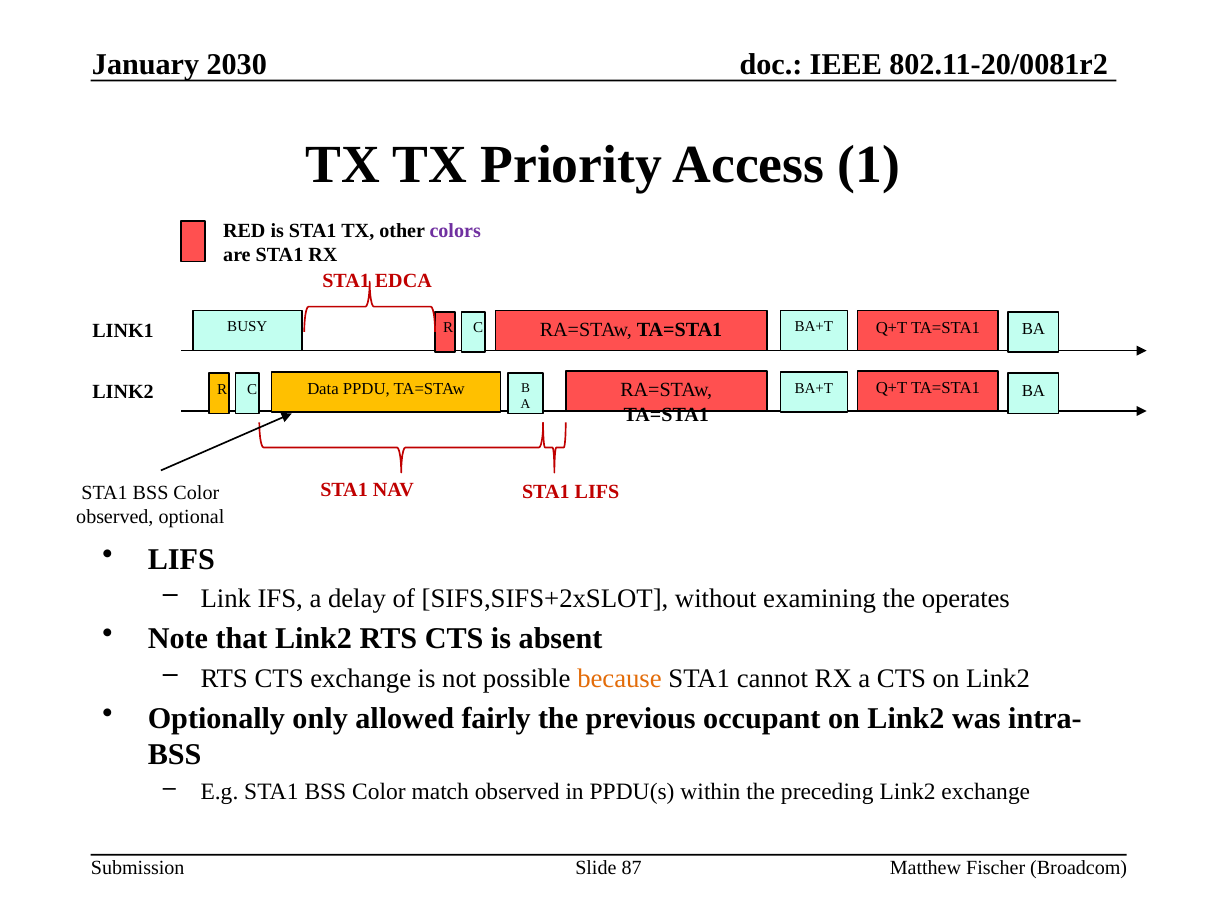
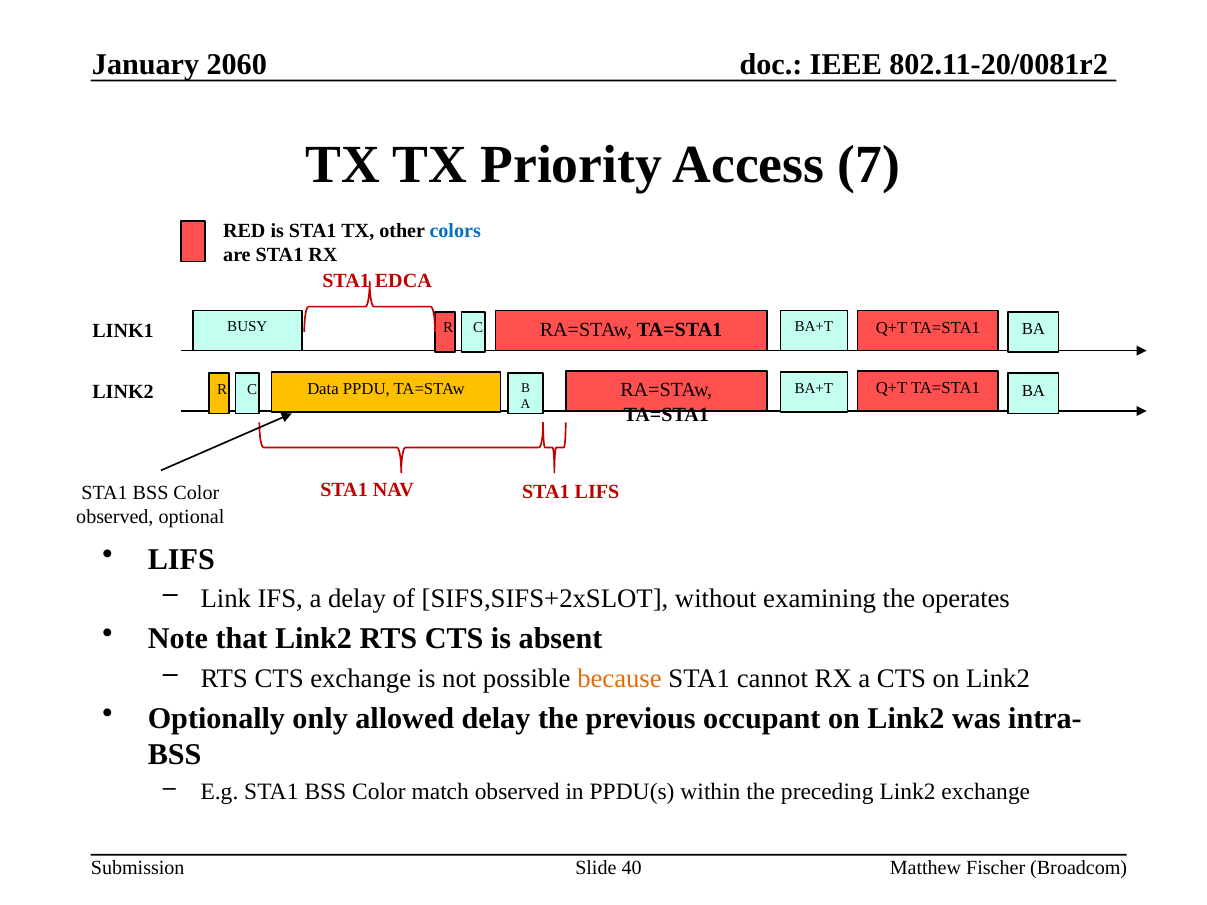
2030: 2030 -> 2060
1: 1 -> 7
colors colour: purple -> blue
allowed fairly: fairly -> delay
87: 87 -> 40
